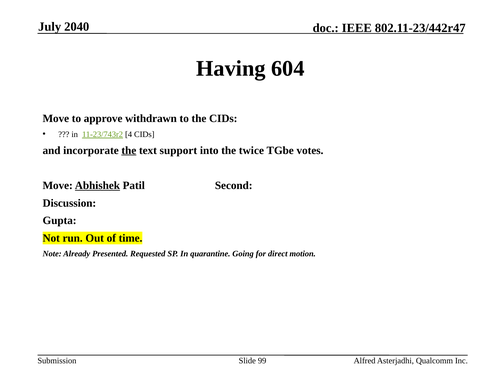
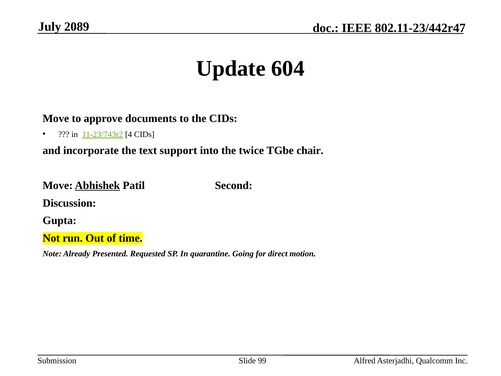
2040: 2040 -> 2089
Having: Having -> Update
withdrawn: withdrawn -> documents
the at (129, 150) underline: present -> none
votes: votes -> chair
